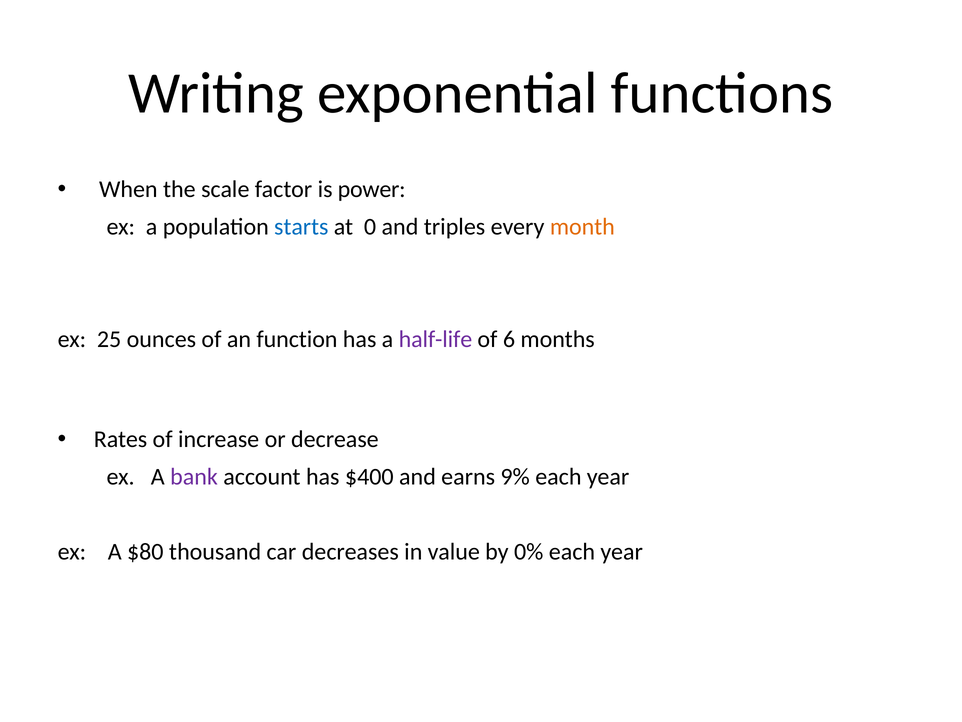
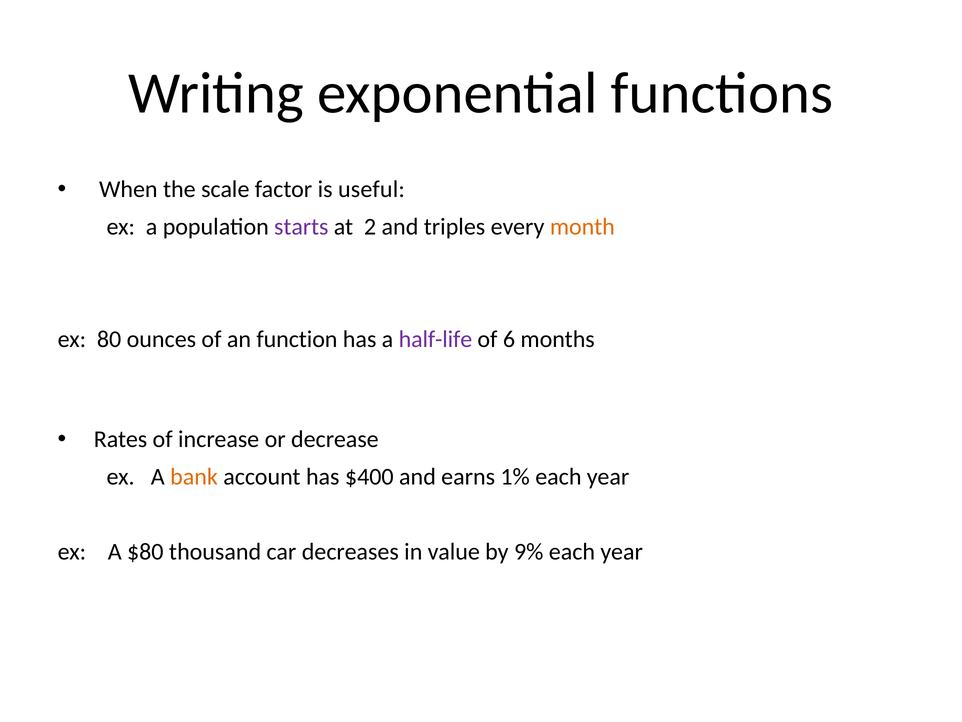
power: power -> useful
starts colour: blue -> purple
0: 0 -> 2
25: 25 -> 80
bank colour: purple -> orange
9%: 9% -> 1%
0%: 0% -> 9%
